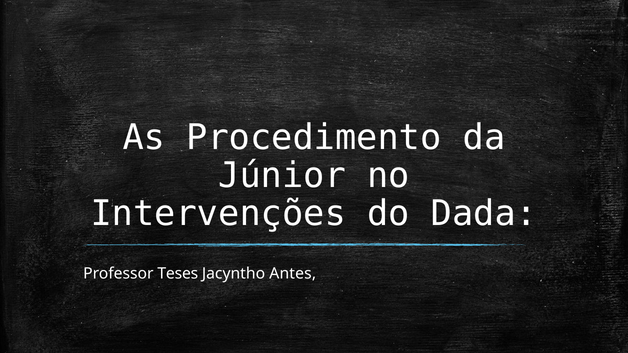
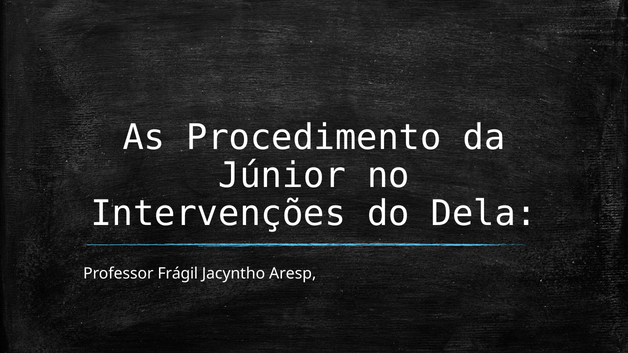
Dada: Dada -> Dela
Teses: Teses -> Frágil
Antes: Antes -> Aresp
